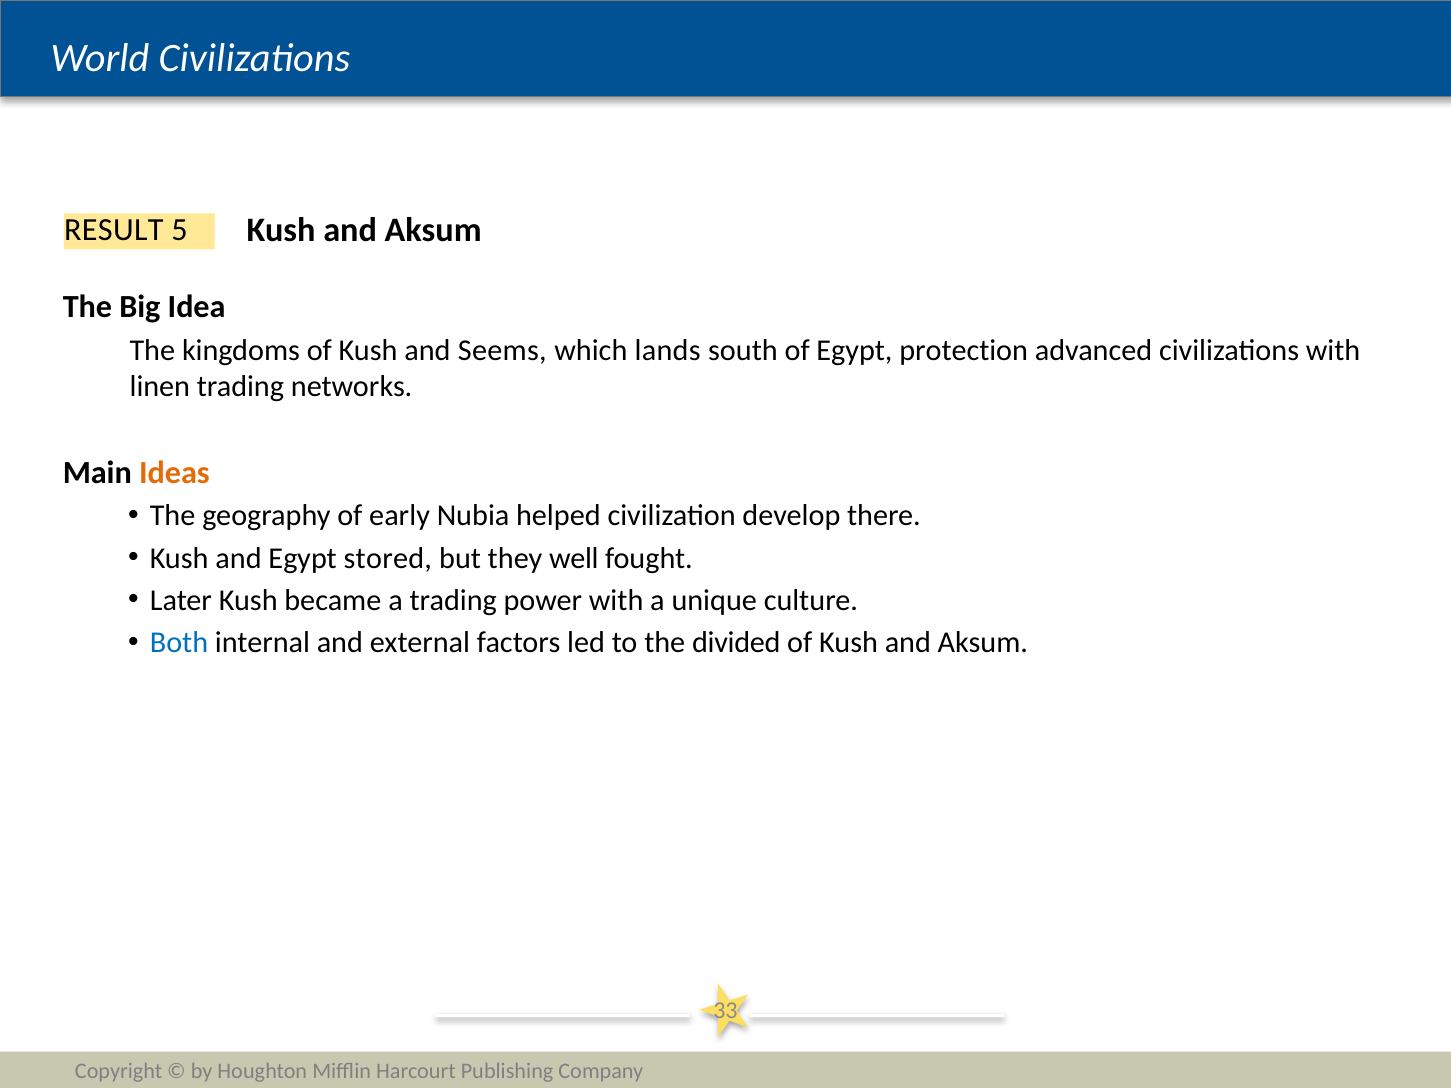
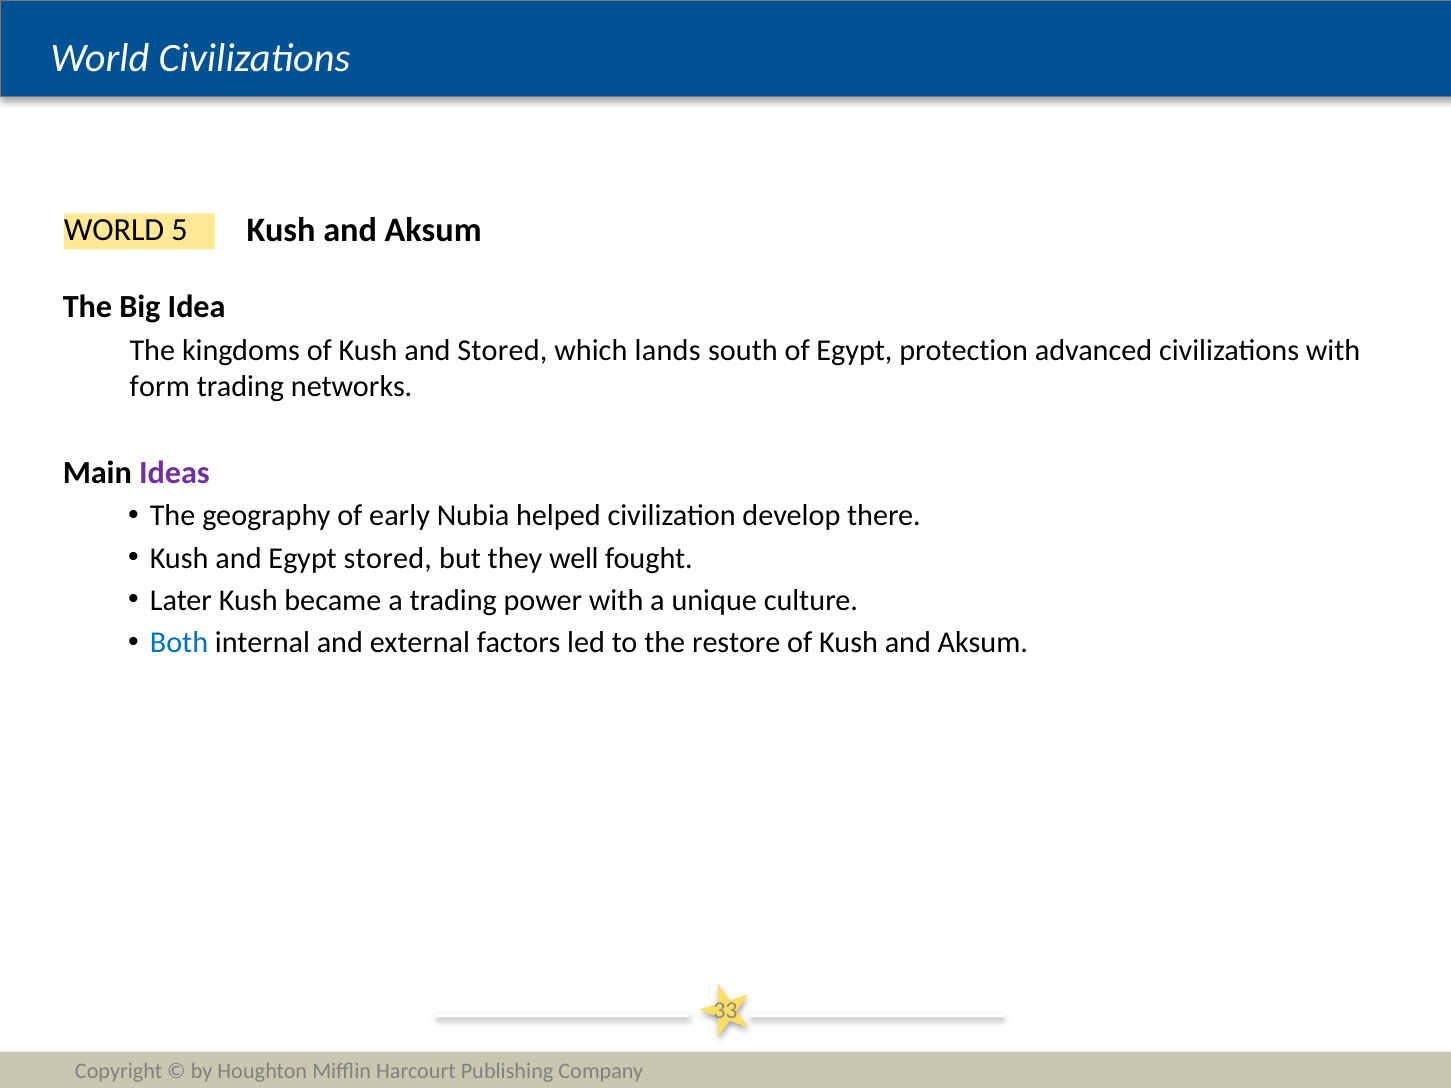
RESULT at (114, 230): RESULT -> WORLD
and Seems: Seems -> Stored
linen: linen -> form
Ideas colour: orange -> purple
divided: divided -> restore
